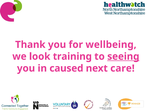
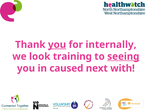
you at (57, 44) underline: none -> present
wellbeing: wellbeing -> internally
care: care -> with
